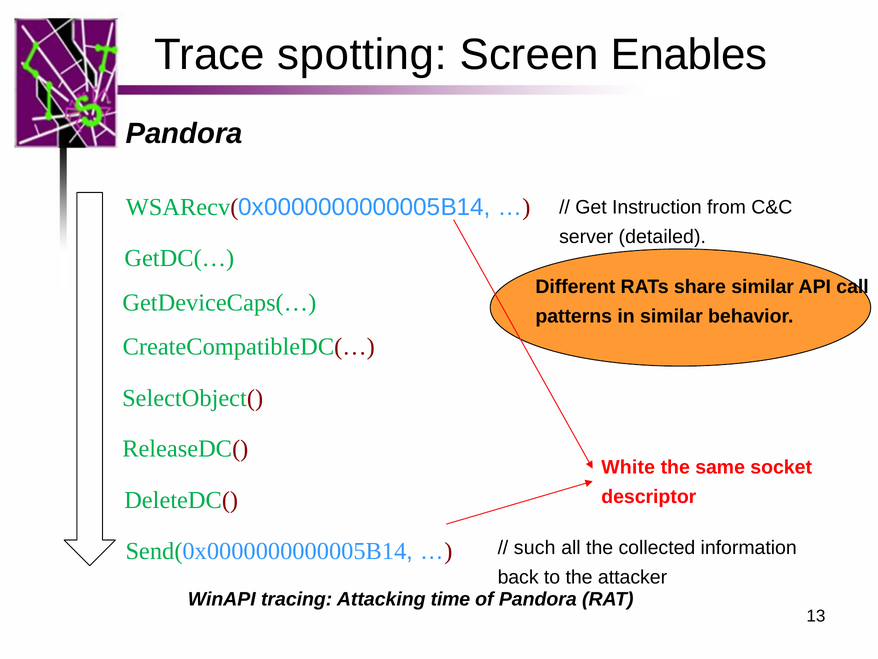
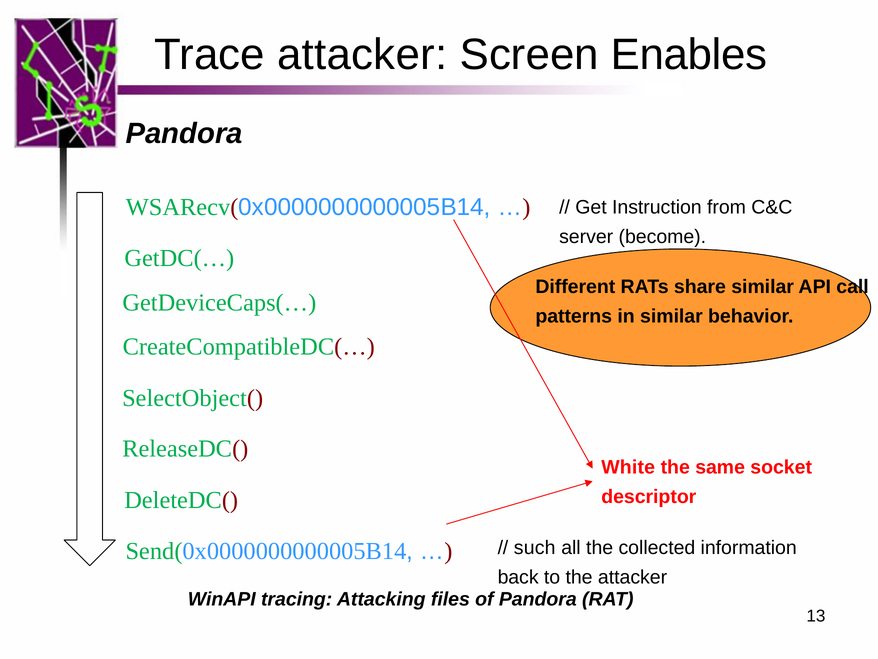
Trace spotting: spotting -> attacker
detailed: detailed -> become
time: time -> files
